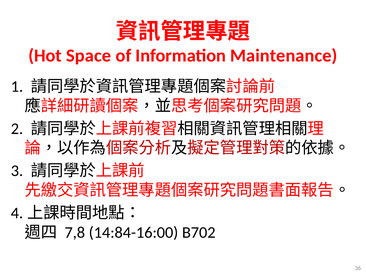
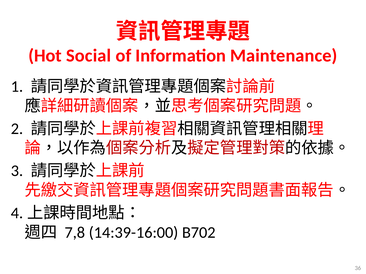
Space: Space -> Social
14:84-16:00: 14:84-16:00 -> 14:39-16:00
